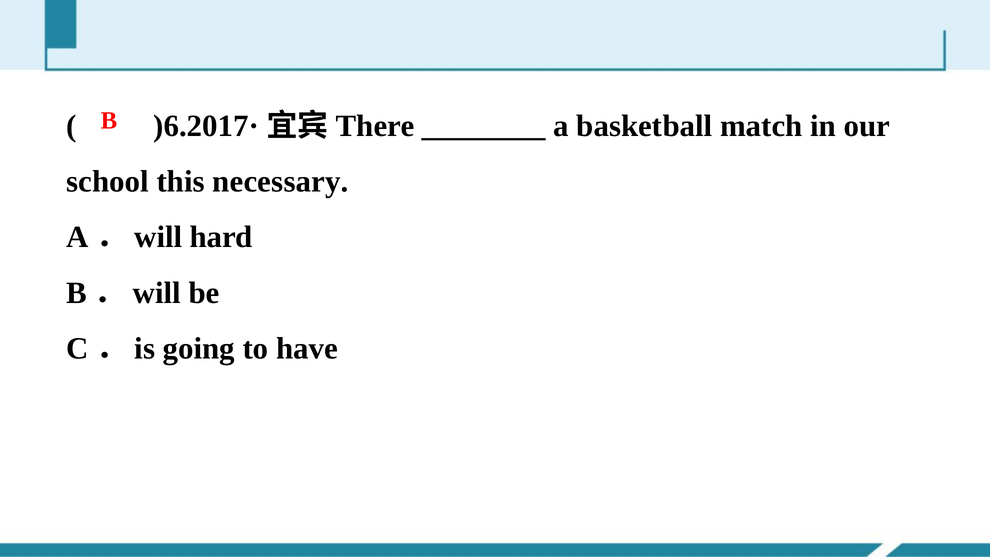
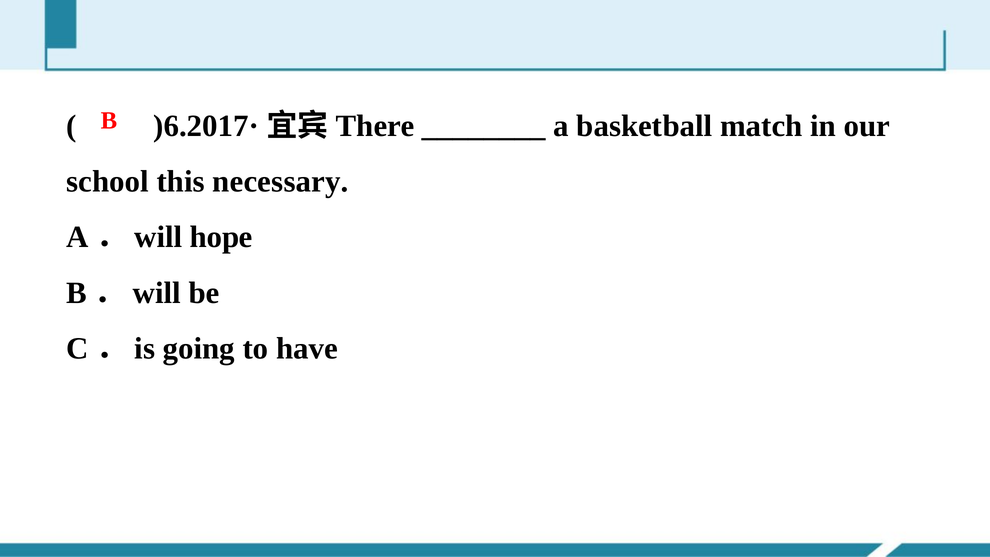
hard: hard -> hope
